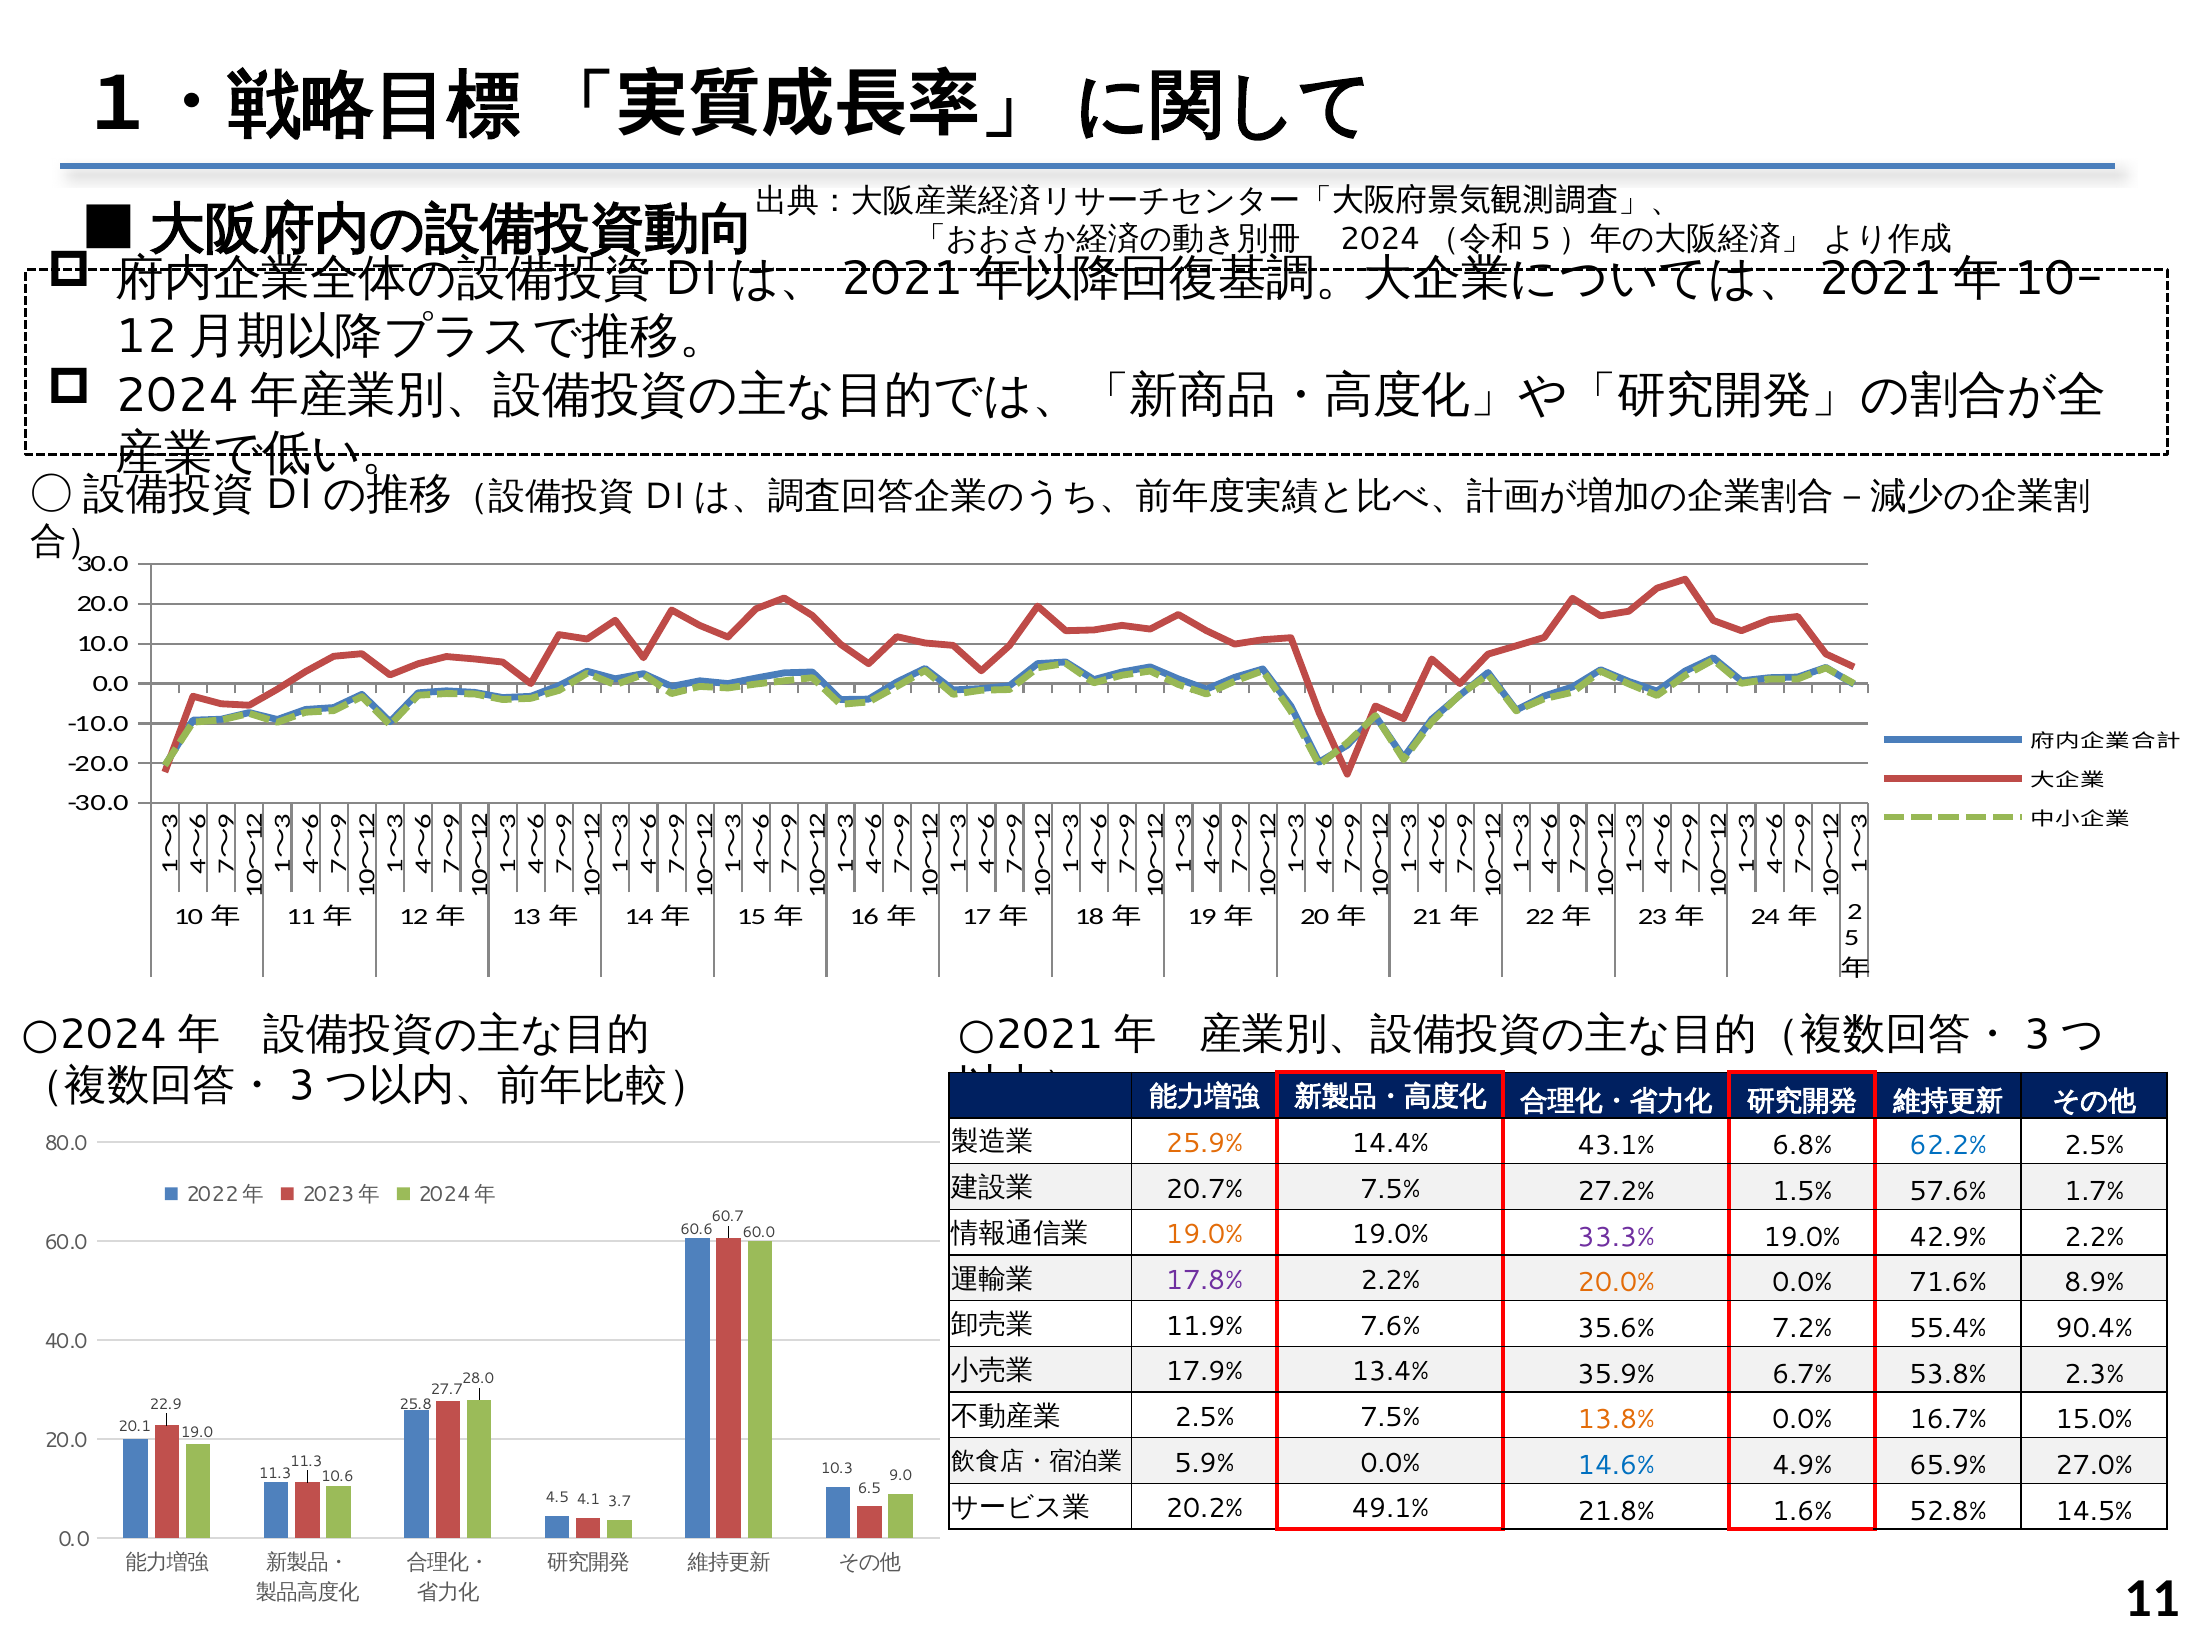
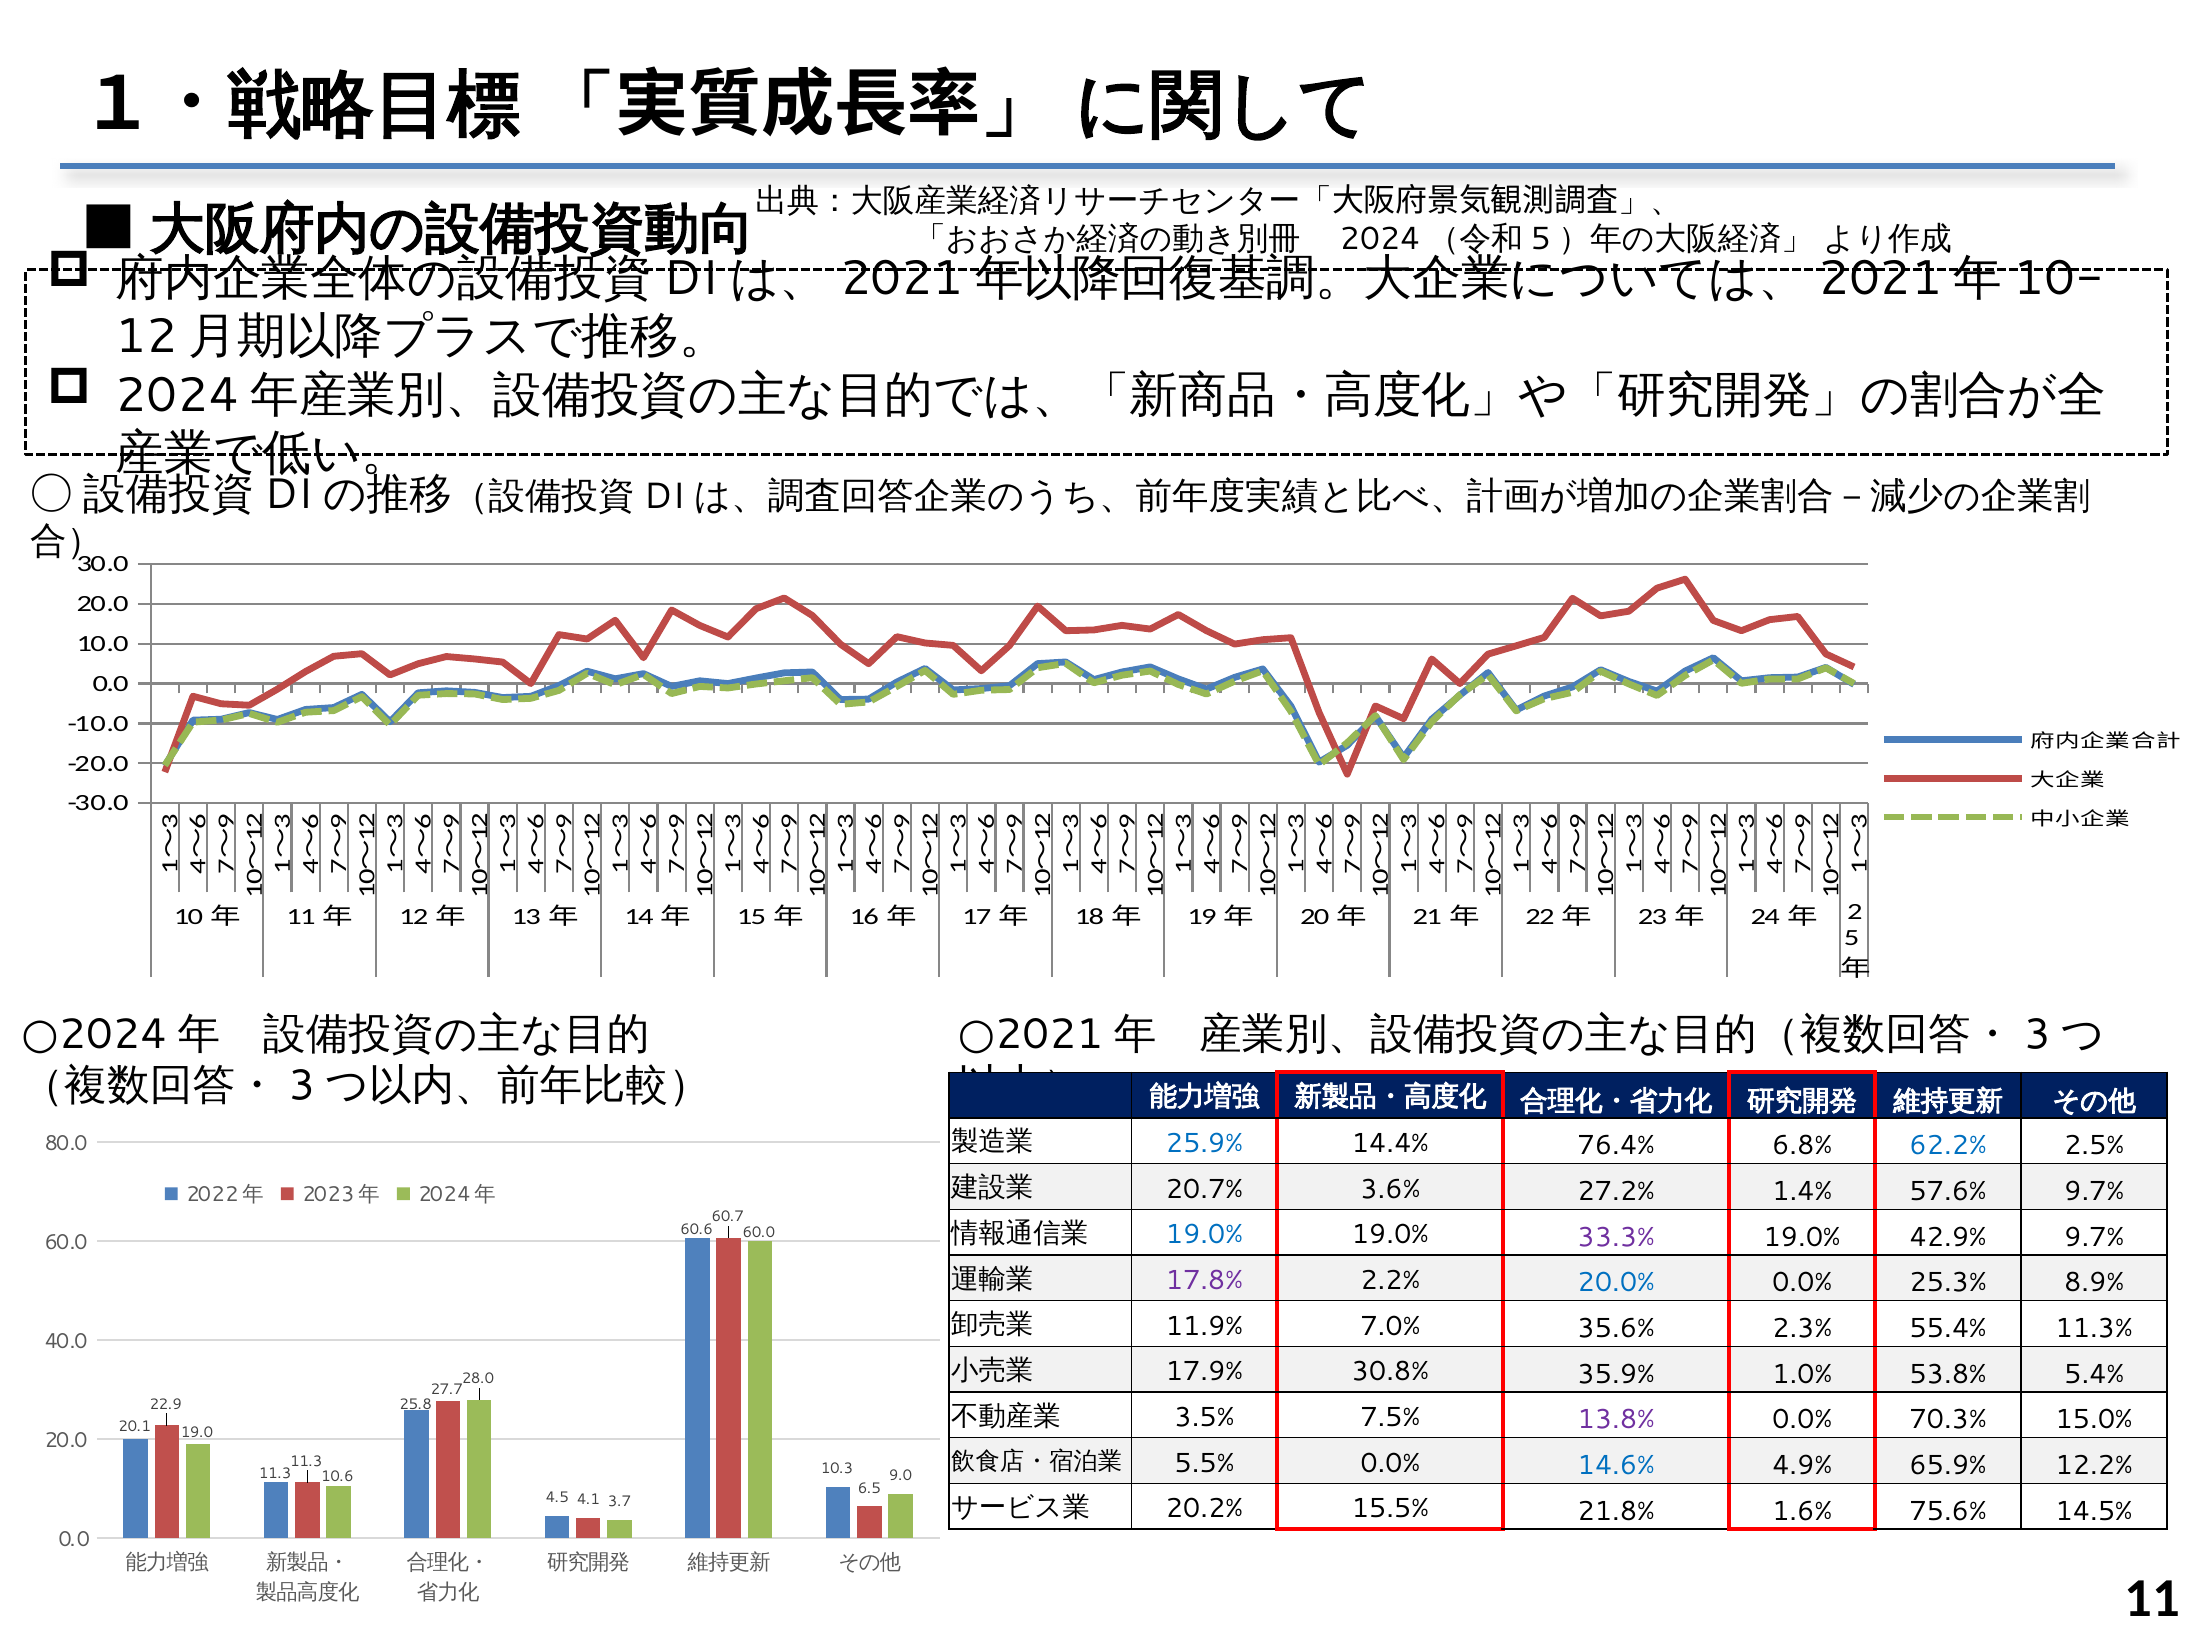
25.9% colour: orange -> blue
43.1%: 43.1% -> 76.4%
20.7% 7.5%: 7.5% -> 3.6%
1.5%: 1.5% -> 1.4%
57.6% 1.7%: 1.7% -> 9.7%
19.0% at (1204, 1235) colour: orange -> blue
42.9% 2.2%: 2.2% -> 9.7%
20.0% colour: orange -> blue
71.6%: 71.6% -> 25.3%
7.6%: 7.6% -> 7.0%
7.2%: 7.2% -> 2.3%
90.4%: 90.4% -> 11.3%
13.4%: 13.4% -> 30.8%
6.7%: 6.7% -> 1.0%
2.3%: 2.3% -> 5.4%
2.5% at (1205, 1417): 2.5% -> 3.5%
13.8% colour: orange -> purple
16.7%: 16.7% -> 70.3%
5.9%: 5.9% -> 5.5%
27.0%: 27.0% -> 12.2%
49.1%: 49.1% -> 15.5%
52.8%: 52.8% -> 75.6%
